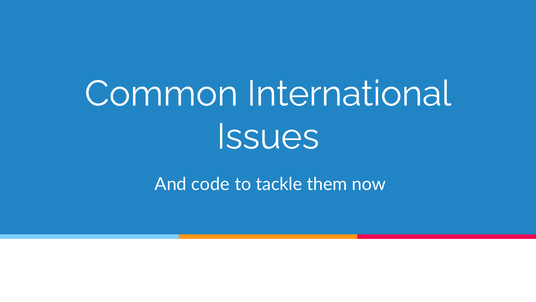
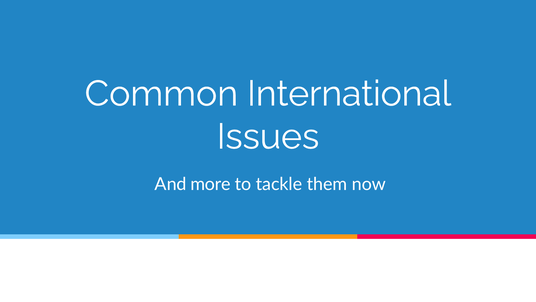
code: code -> more
